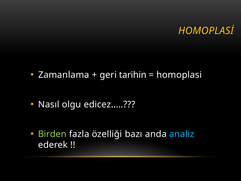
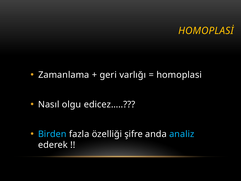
tarihin: tarihin -> varlığı
Birden colour: light green -> light blue
bazı: bazı -> şifre
